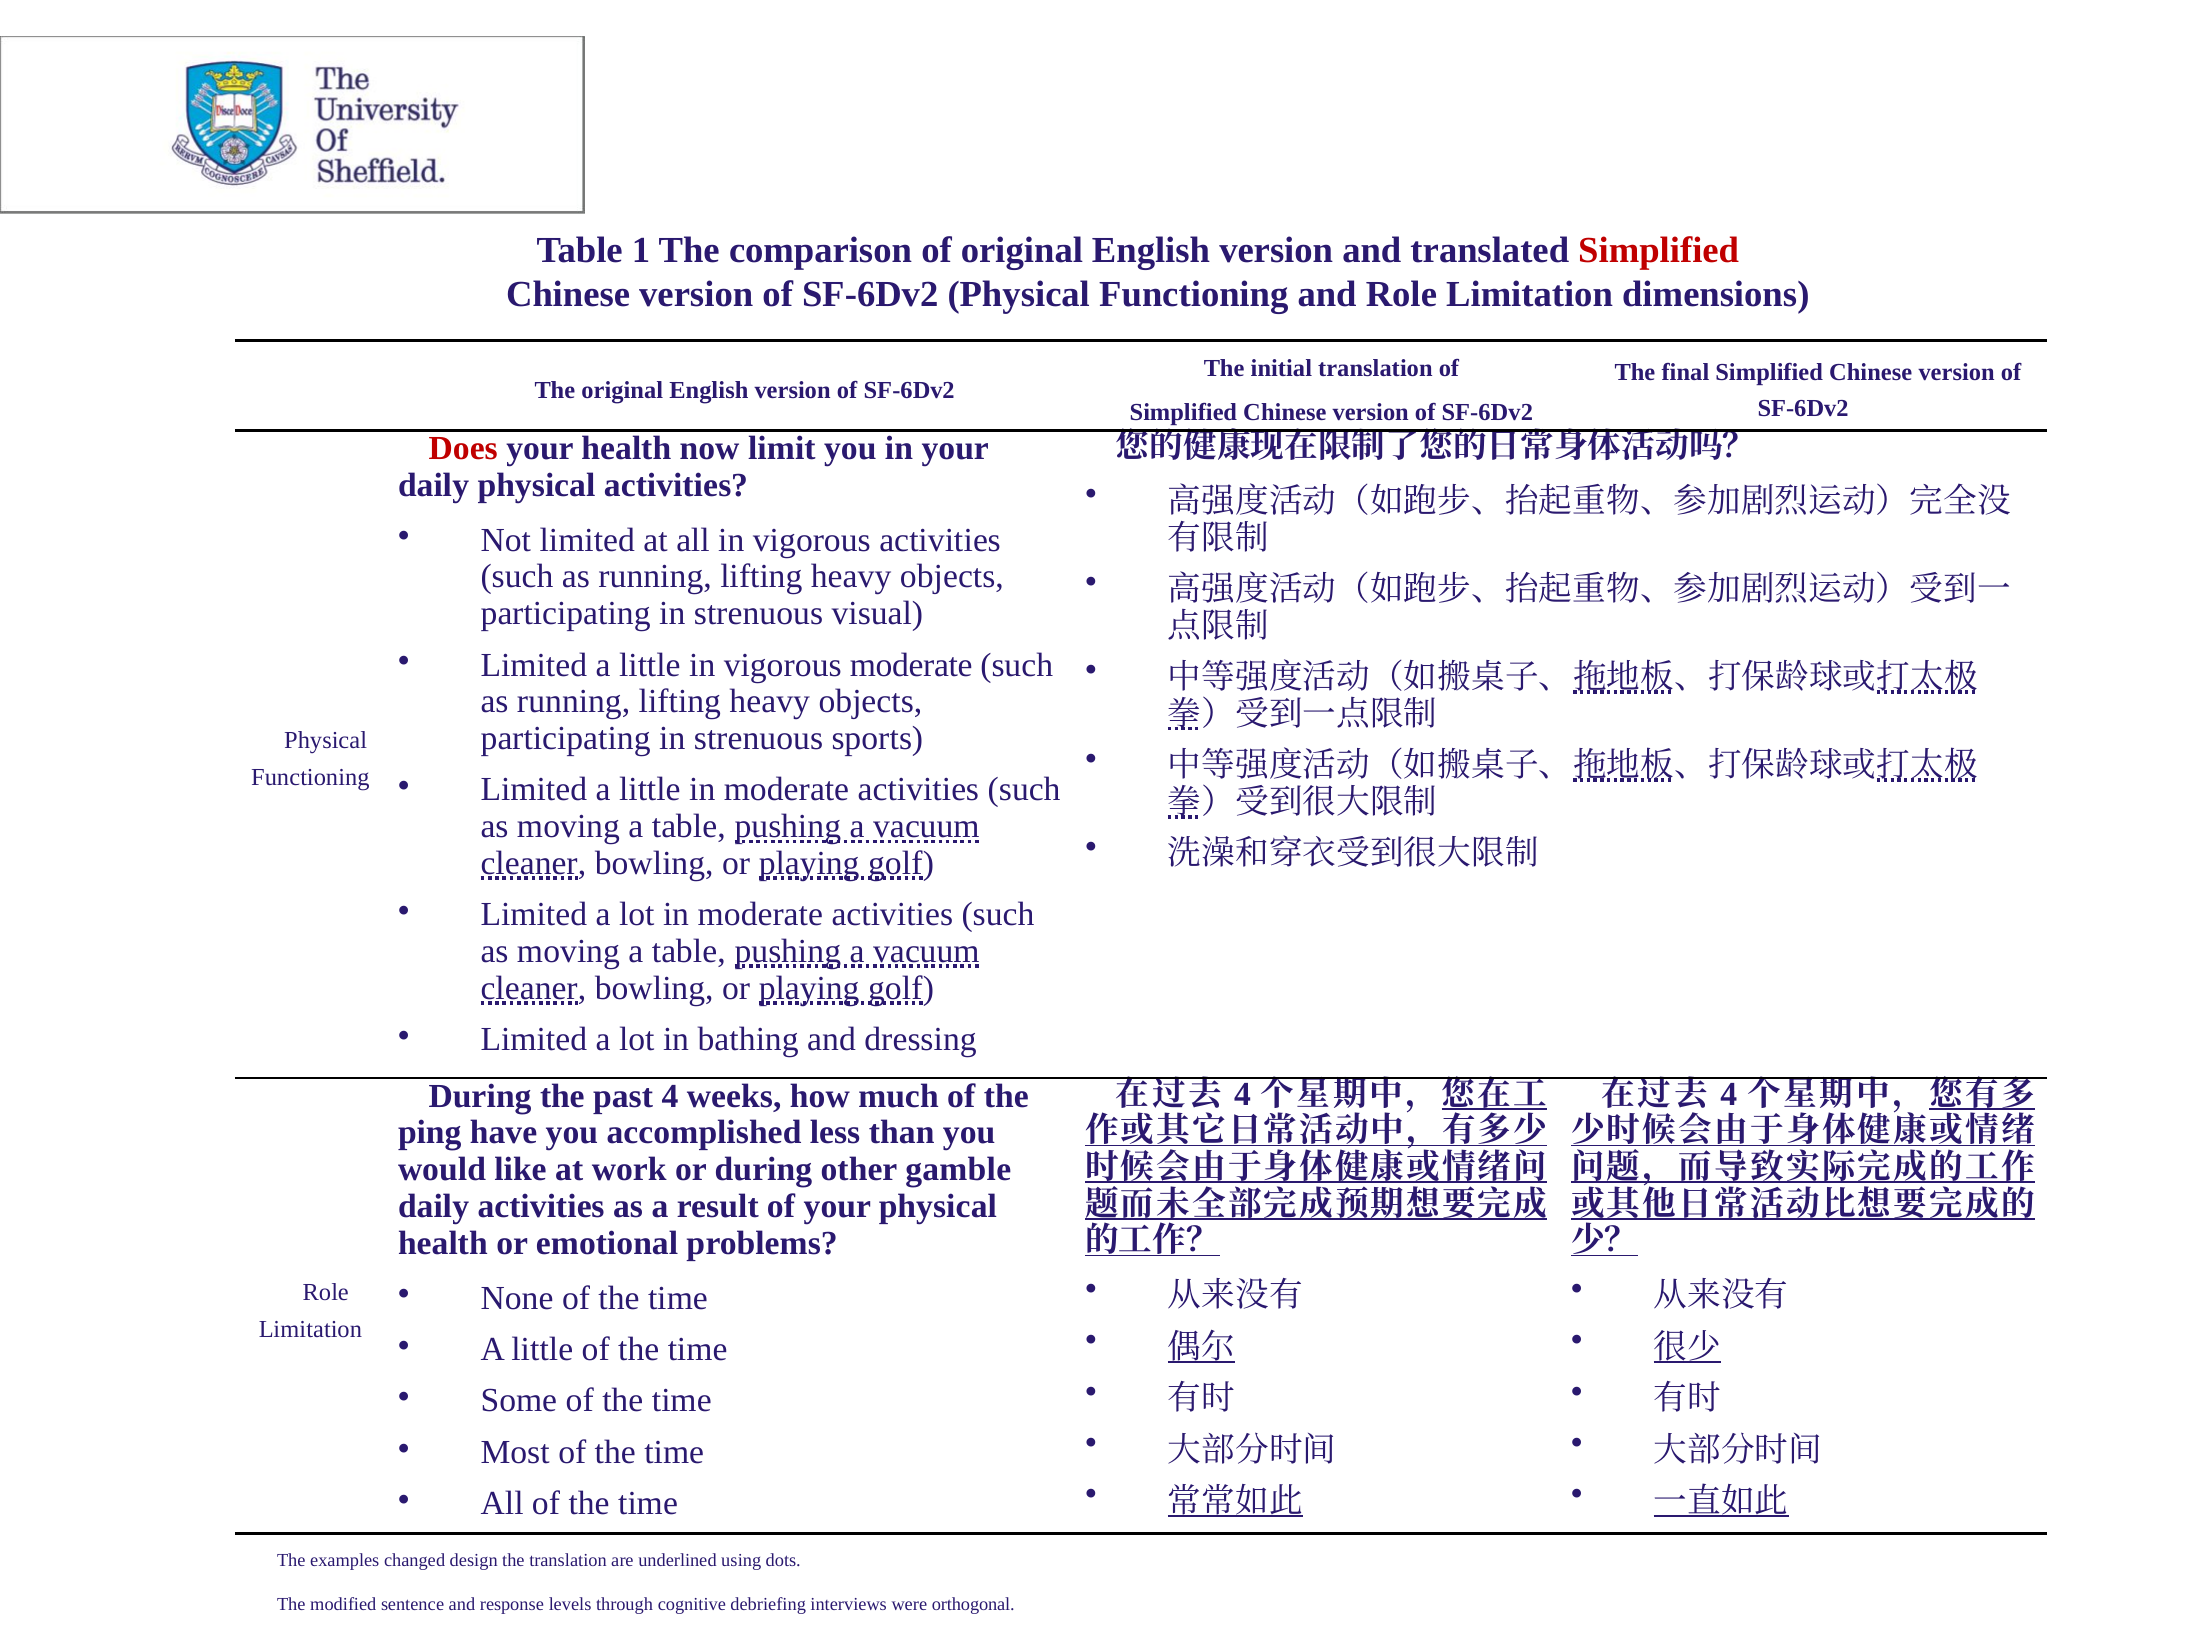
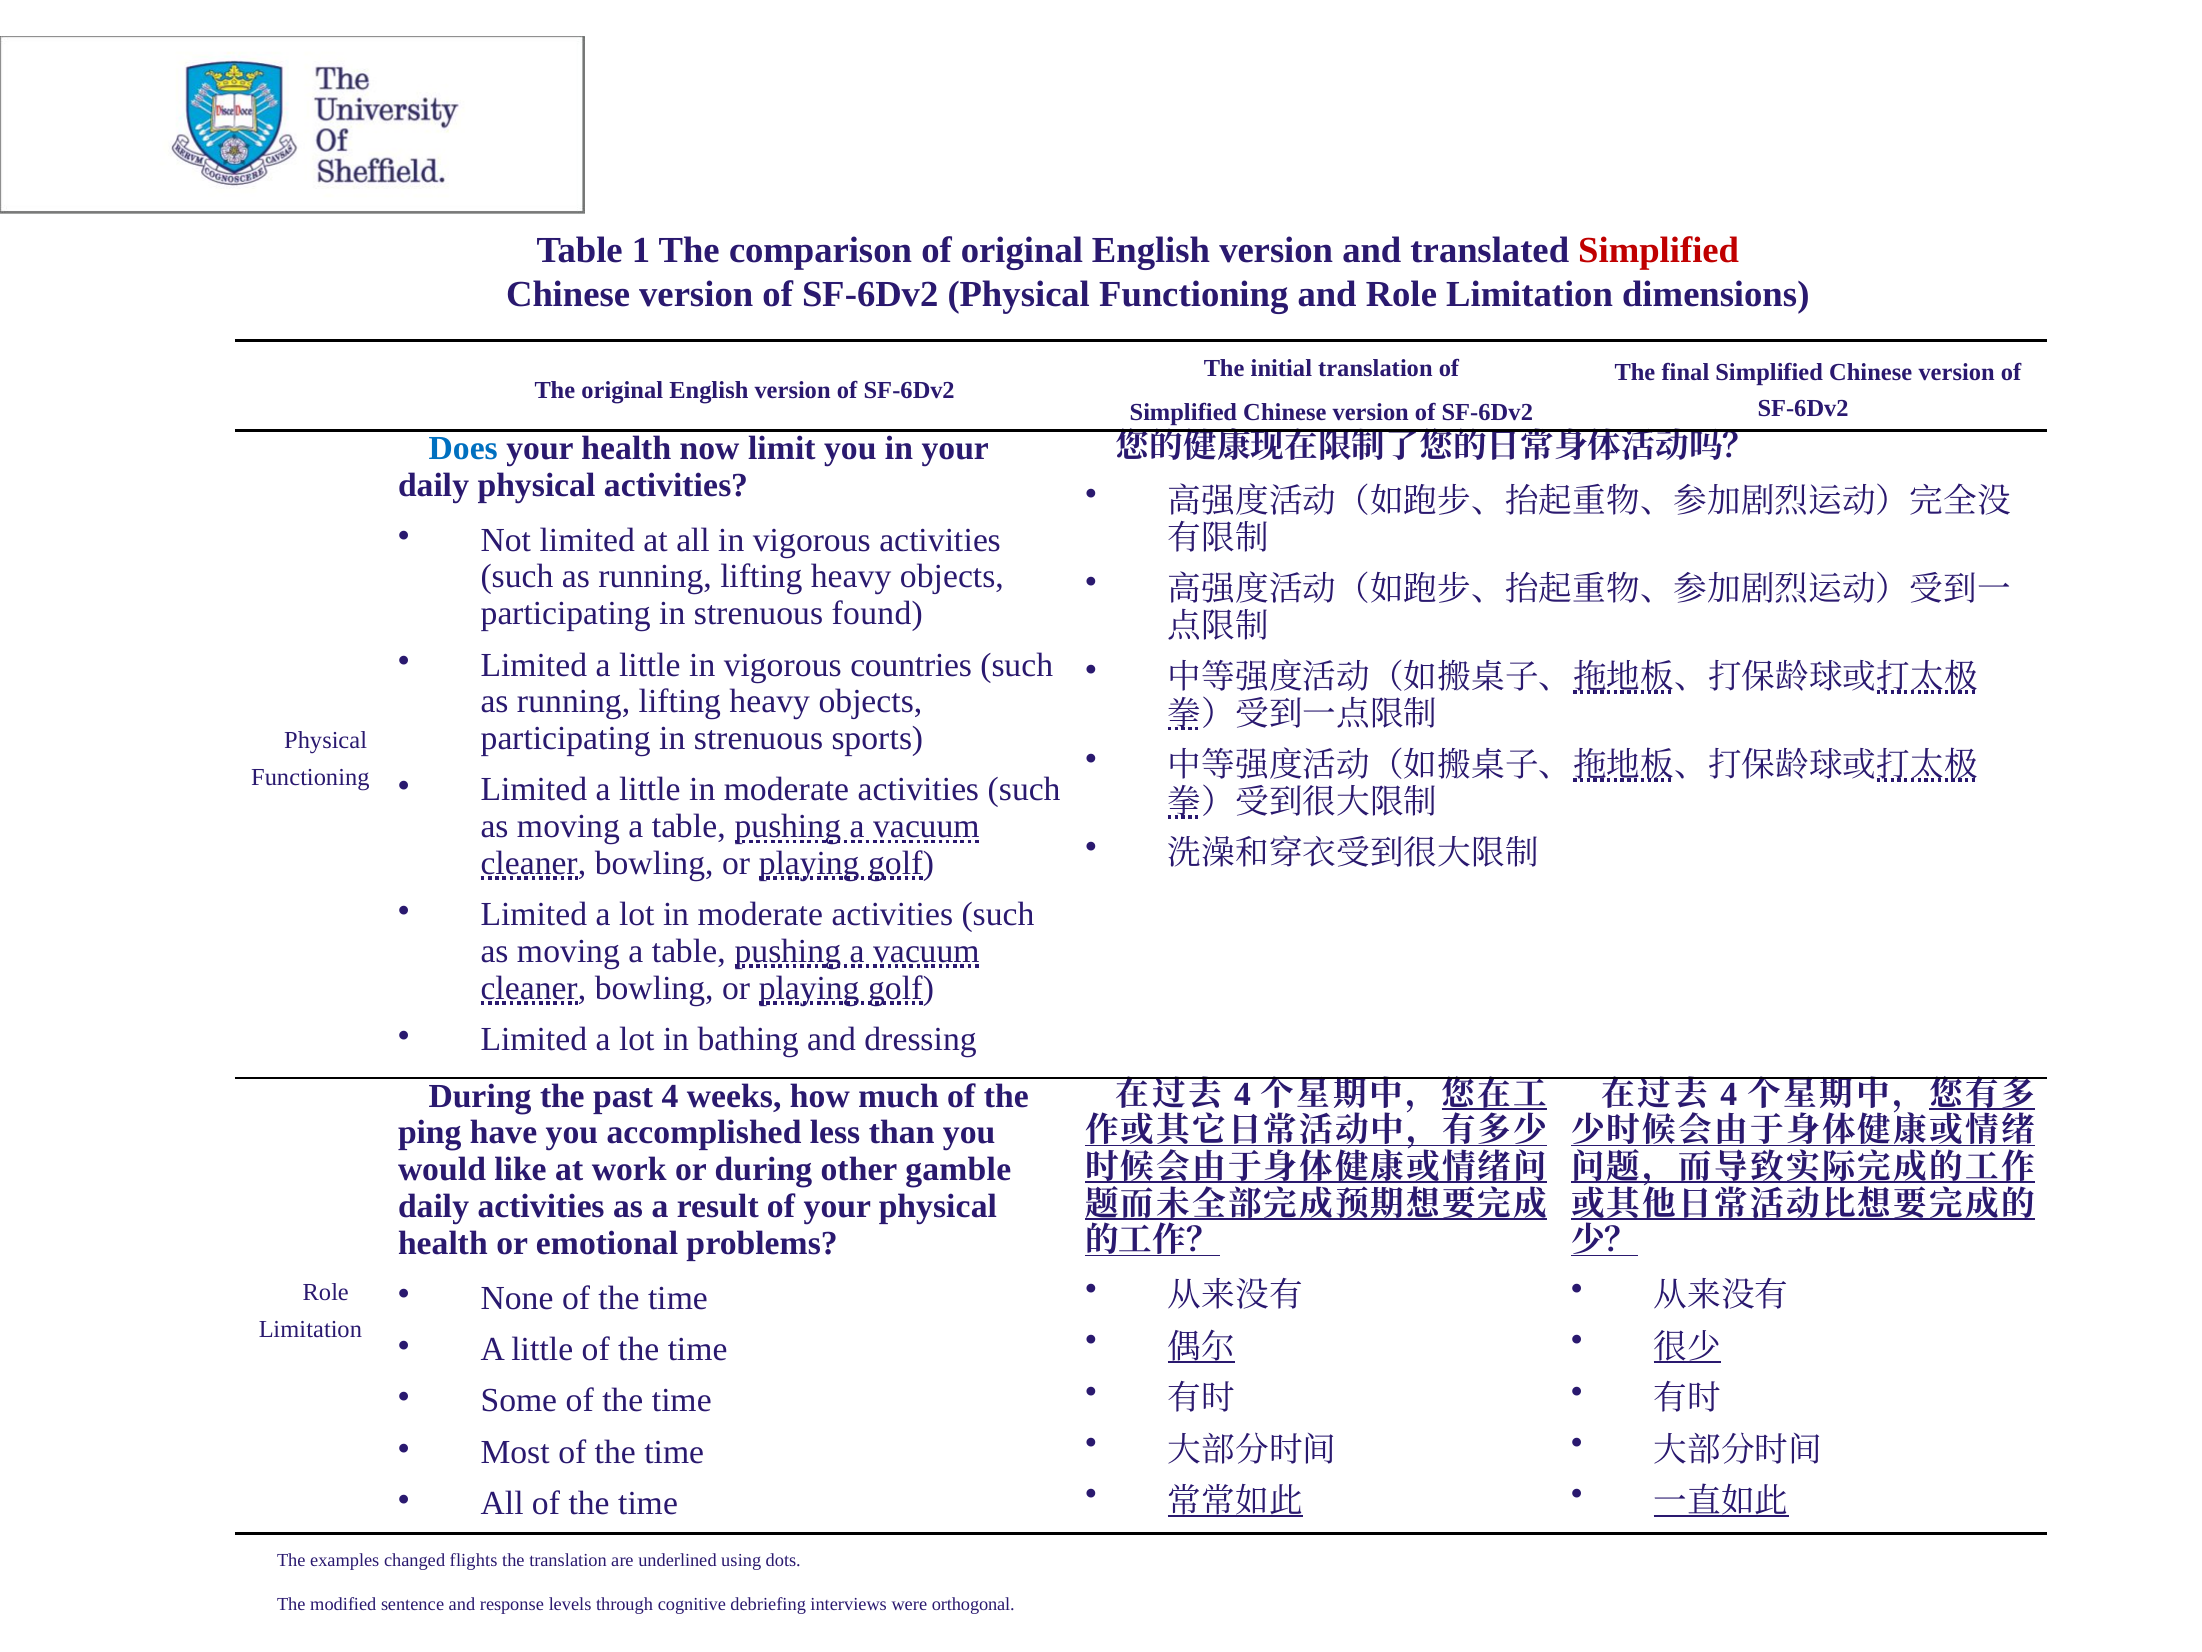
Does colour: red -> blue
visual: visual -> found
vigorous moderate: moderate -> countries
design: design -> flights
